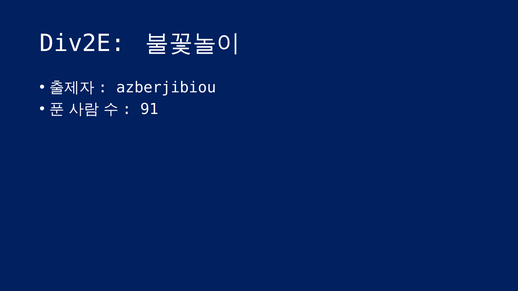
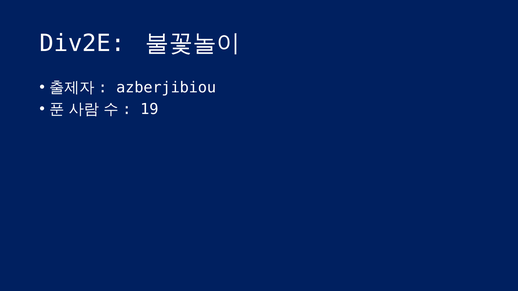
91: 91 -> 19
